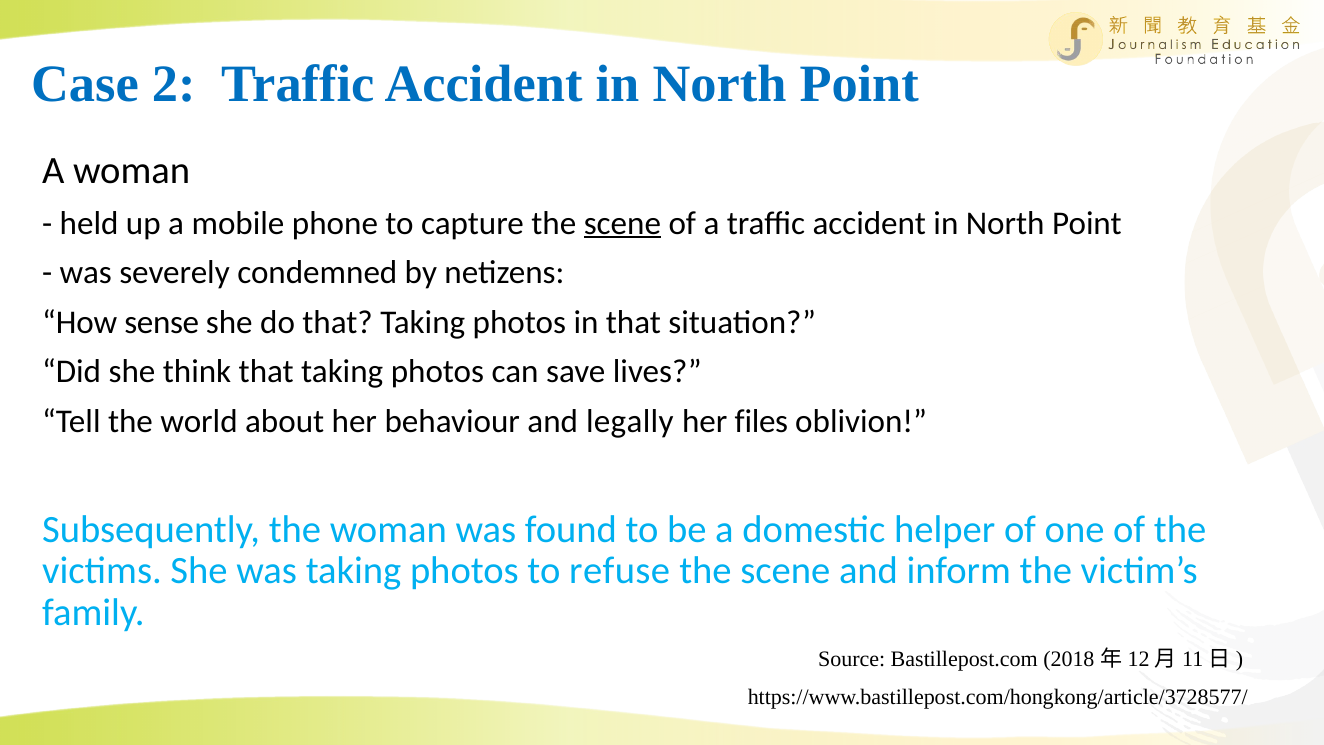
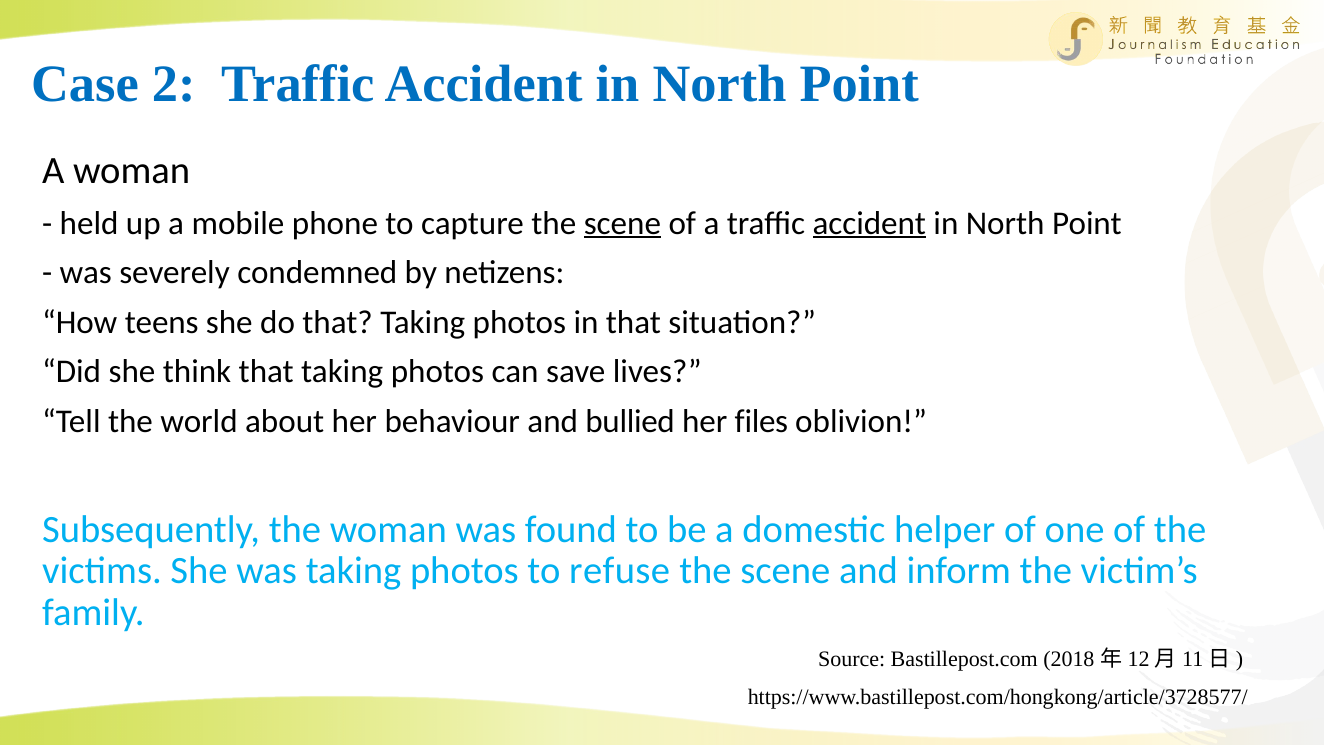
accident at (869, 223) underline: none -> present
sense: sense -> teens
legally: legally -> bullied
